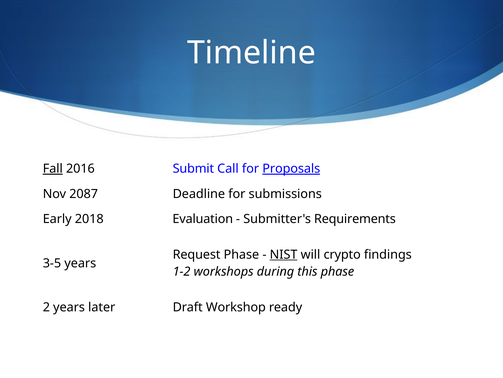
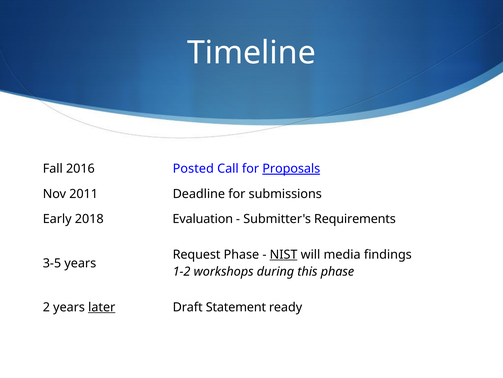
Fall underline: present -> none
Submit: Submit -> Posted
2087: 2087 -> 2011
crypto: crypto -> media
later underline: none -> present
Workshop: Workshop -> Statement
